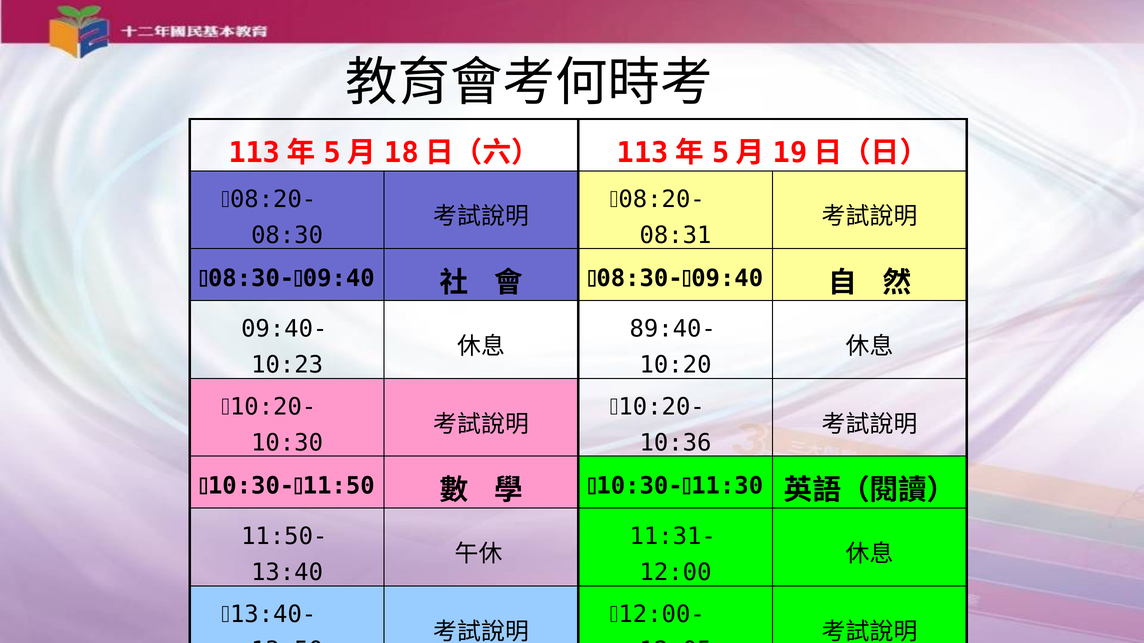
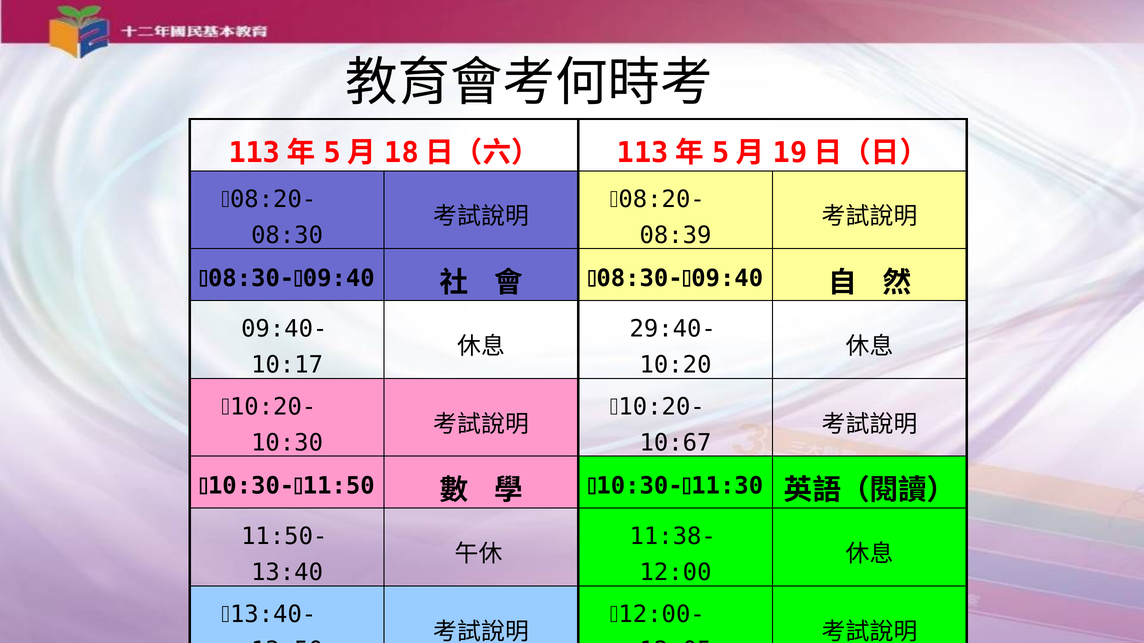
08:31: 08:31 -> 08:39
89:40-: 89:40- -> 29:40-
10:23: 10:23 -> 10:17
10:36: 10:36 -> 10:67
11:31-: 11:31- -> 11:38-
